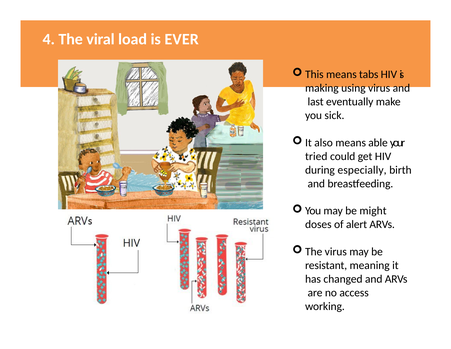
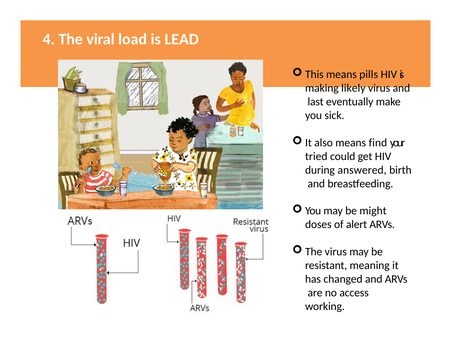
EVER: EVER -> LEAD
tabs: tabs -> pills
using: using -> likely
able: able -> find
especially: especially -> answered
